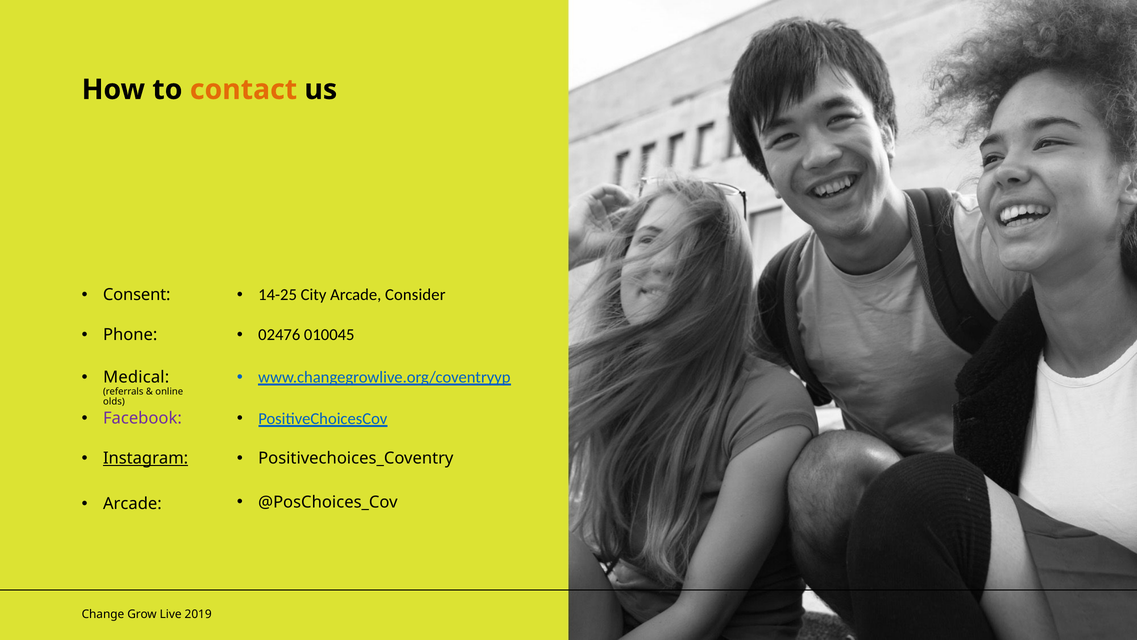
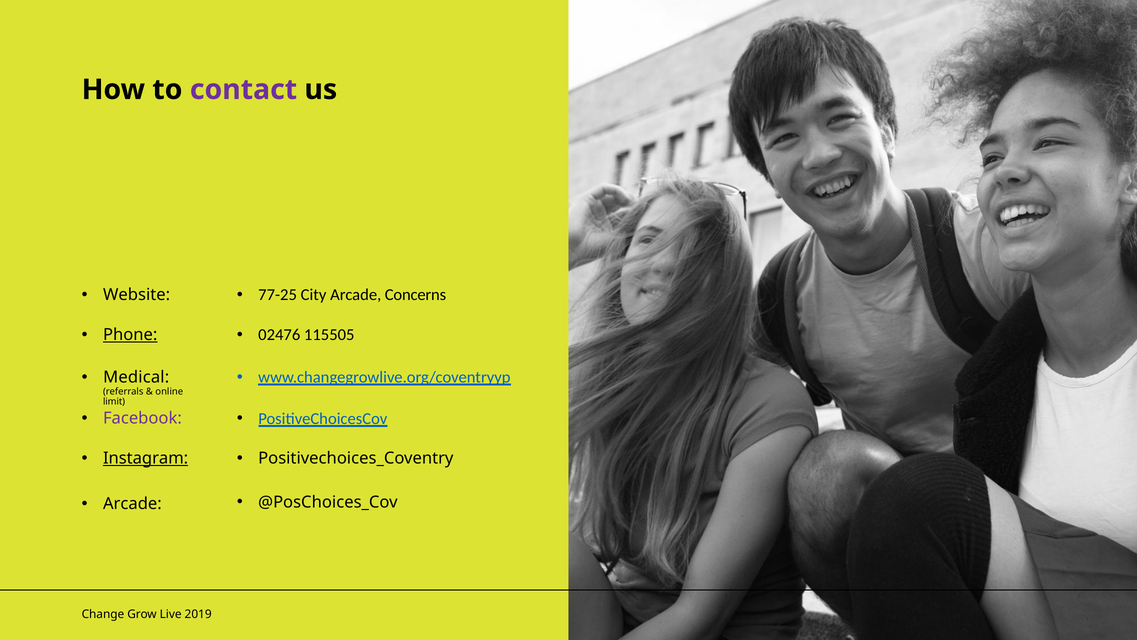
contact colour: orange -> purple
Consent: Consent -> Website
14-25: 14-25 -> 77-25
Consider: Consider -> Concerns
Phone underline: none -> present
010045: 010045 -> 115505
olds: olds -> limit
